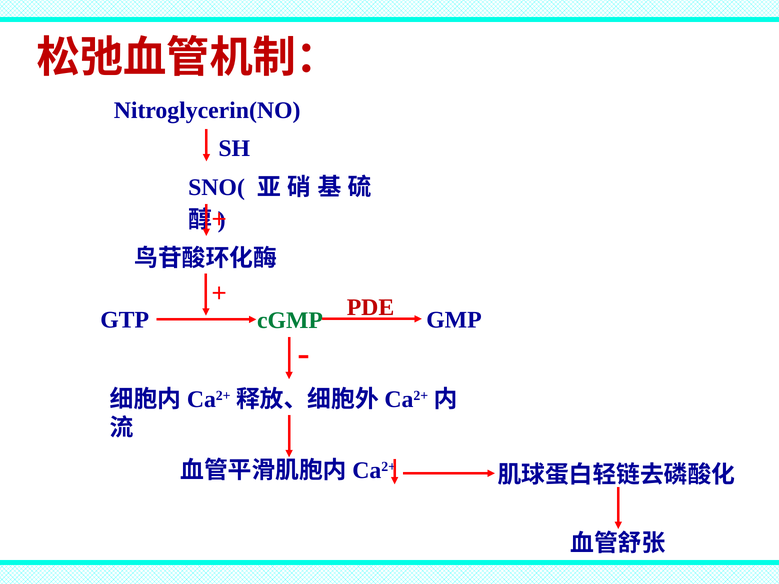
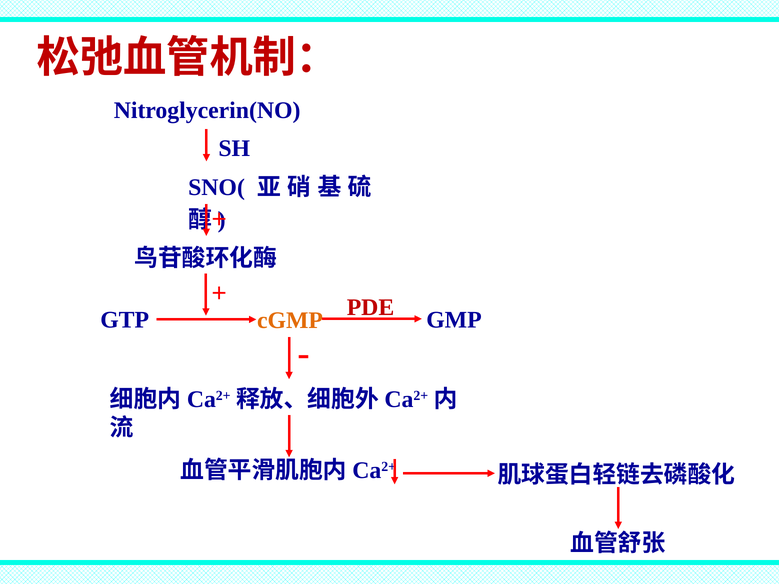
cGMP colour: green -> orange
